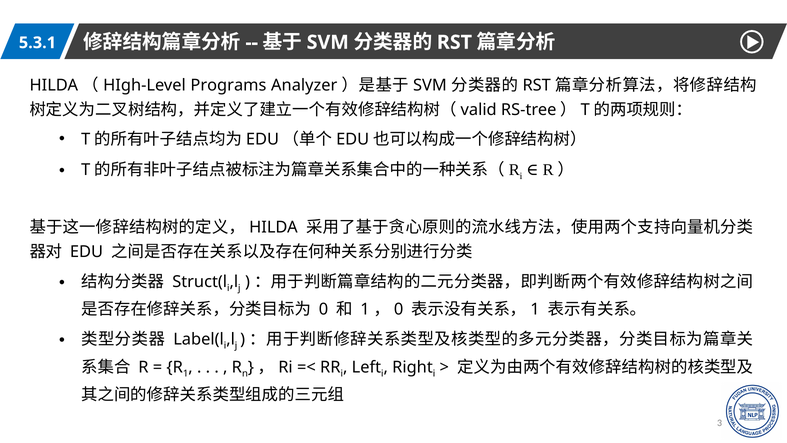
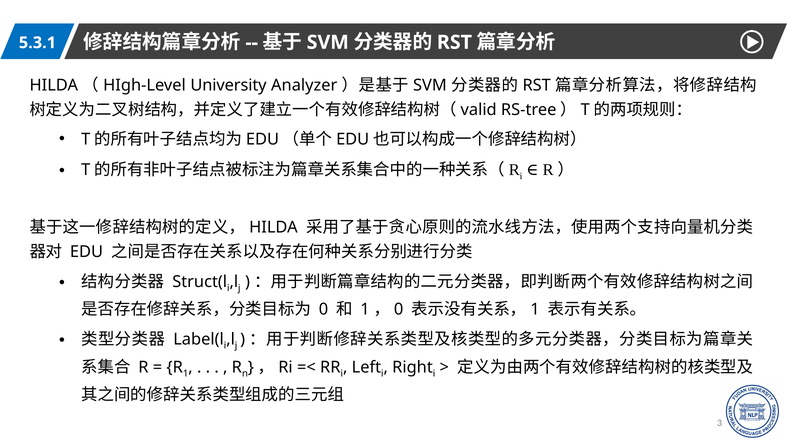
Programs: Programs -> University
